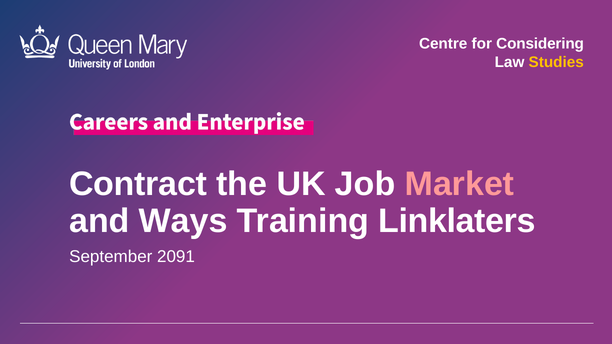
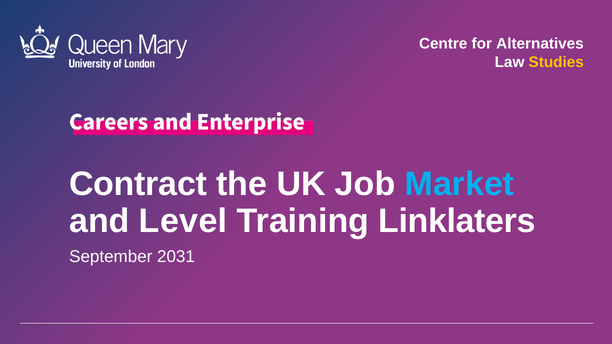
Considering: Considering -> Alternatives
Market colour: pink -> light blue
Ways: Ways -> Level
2091: 2091 -> 2031
